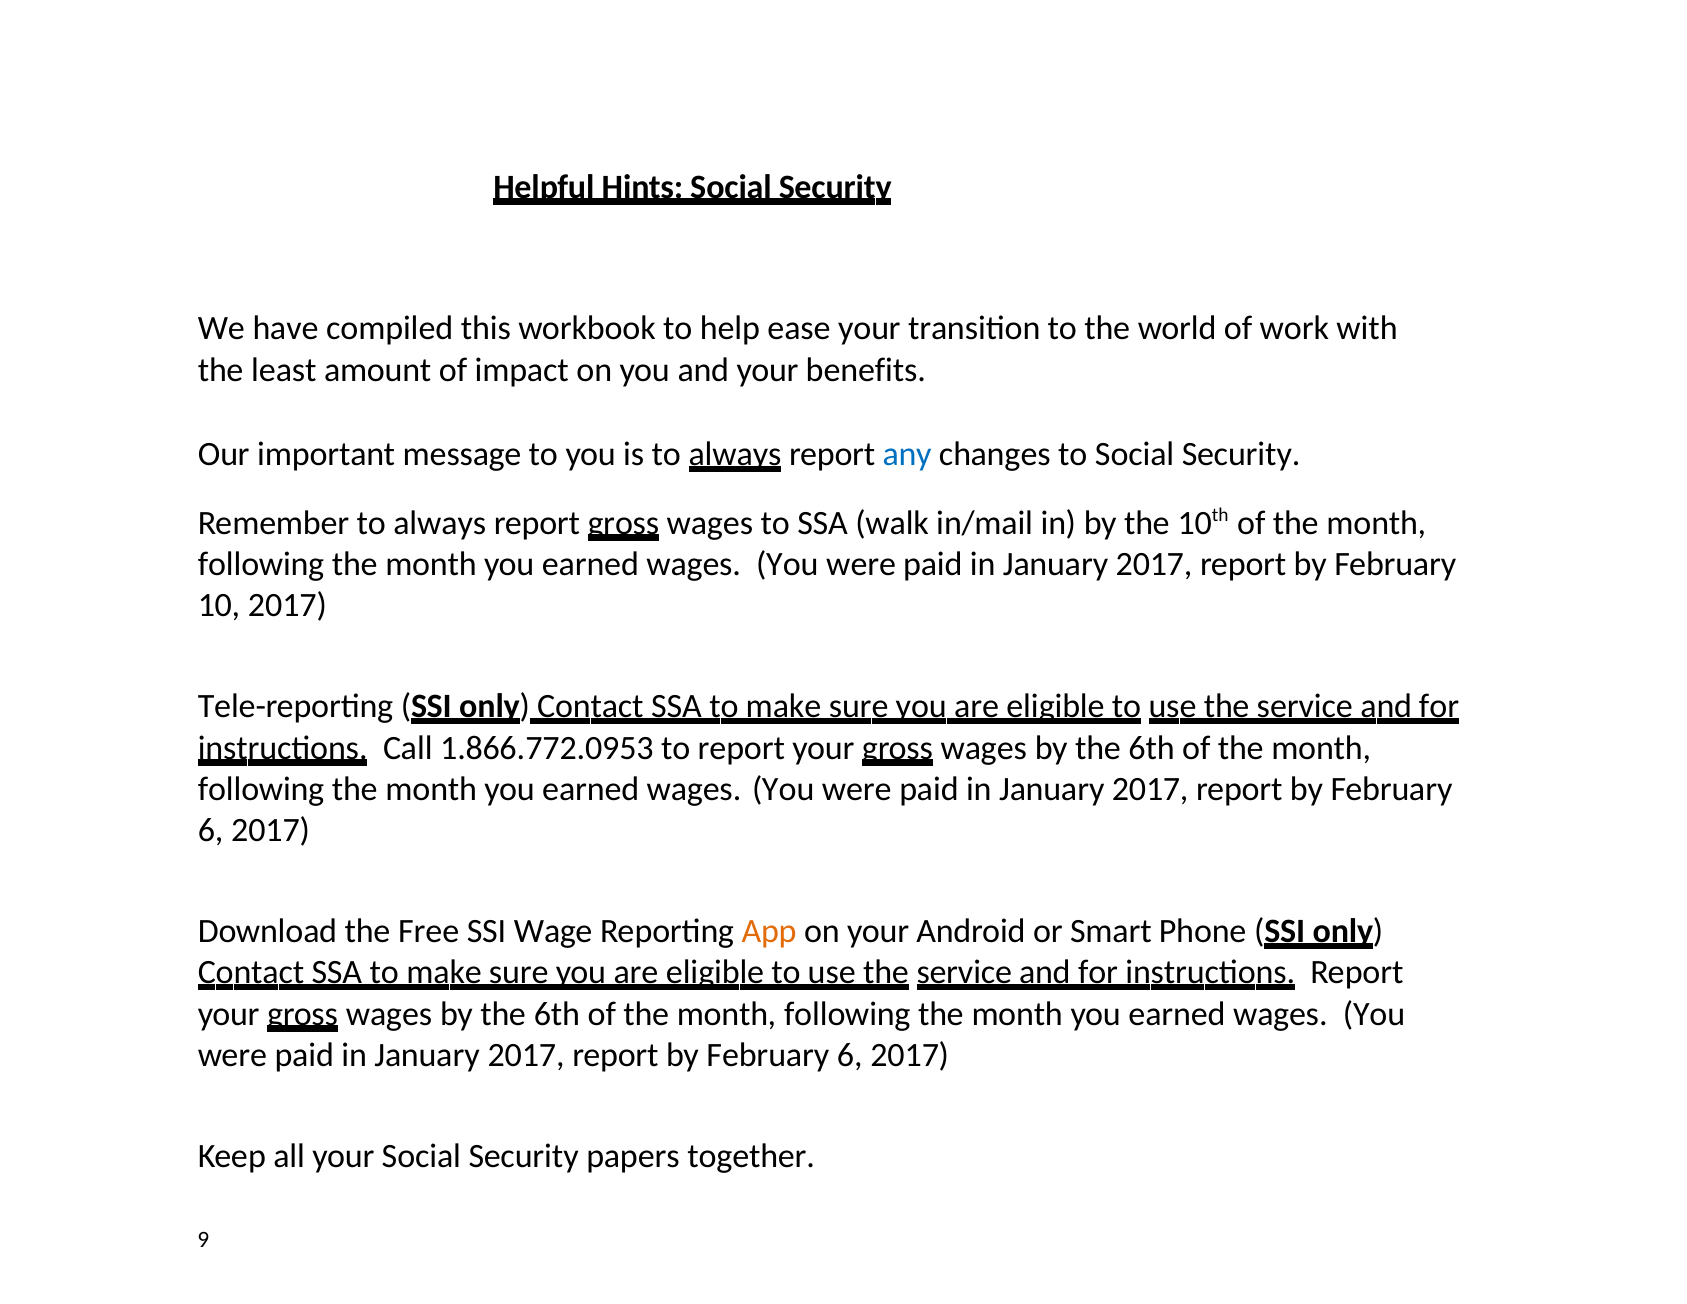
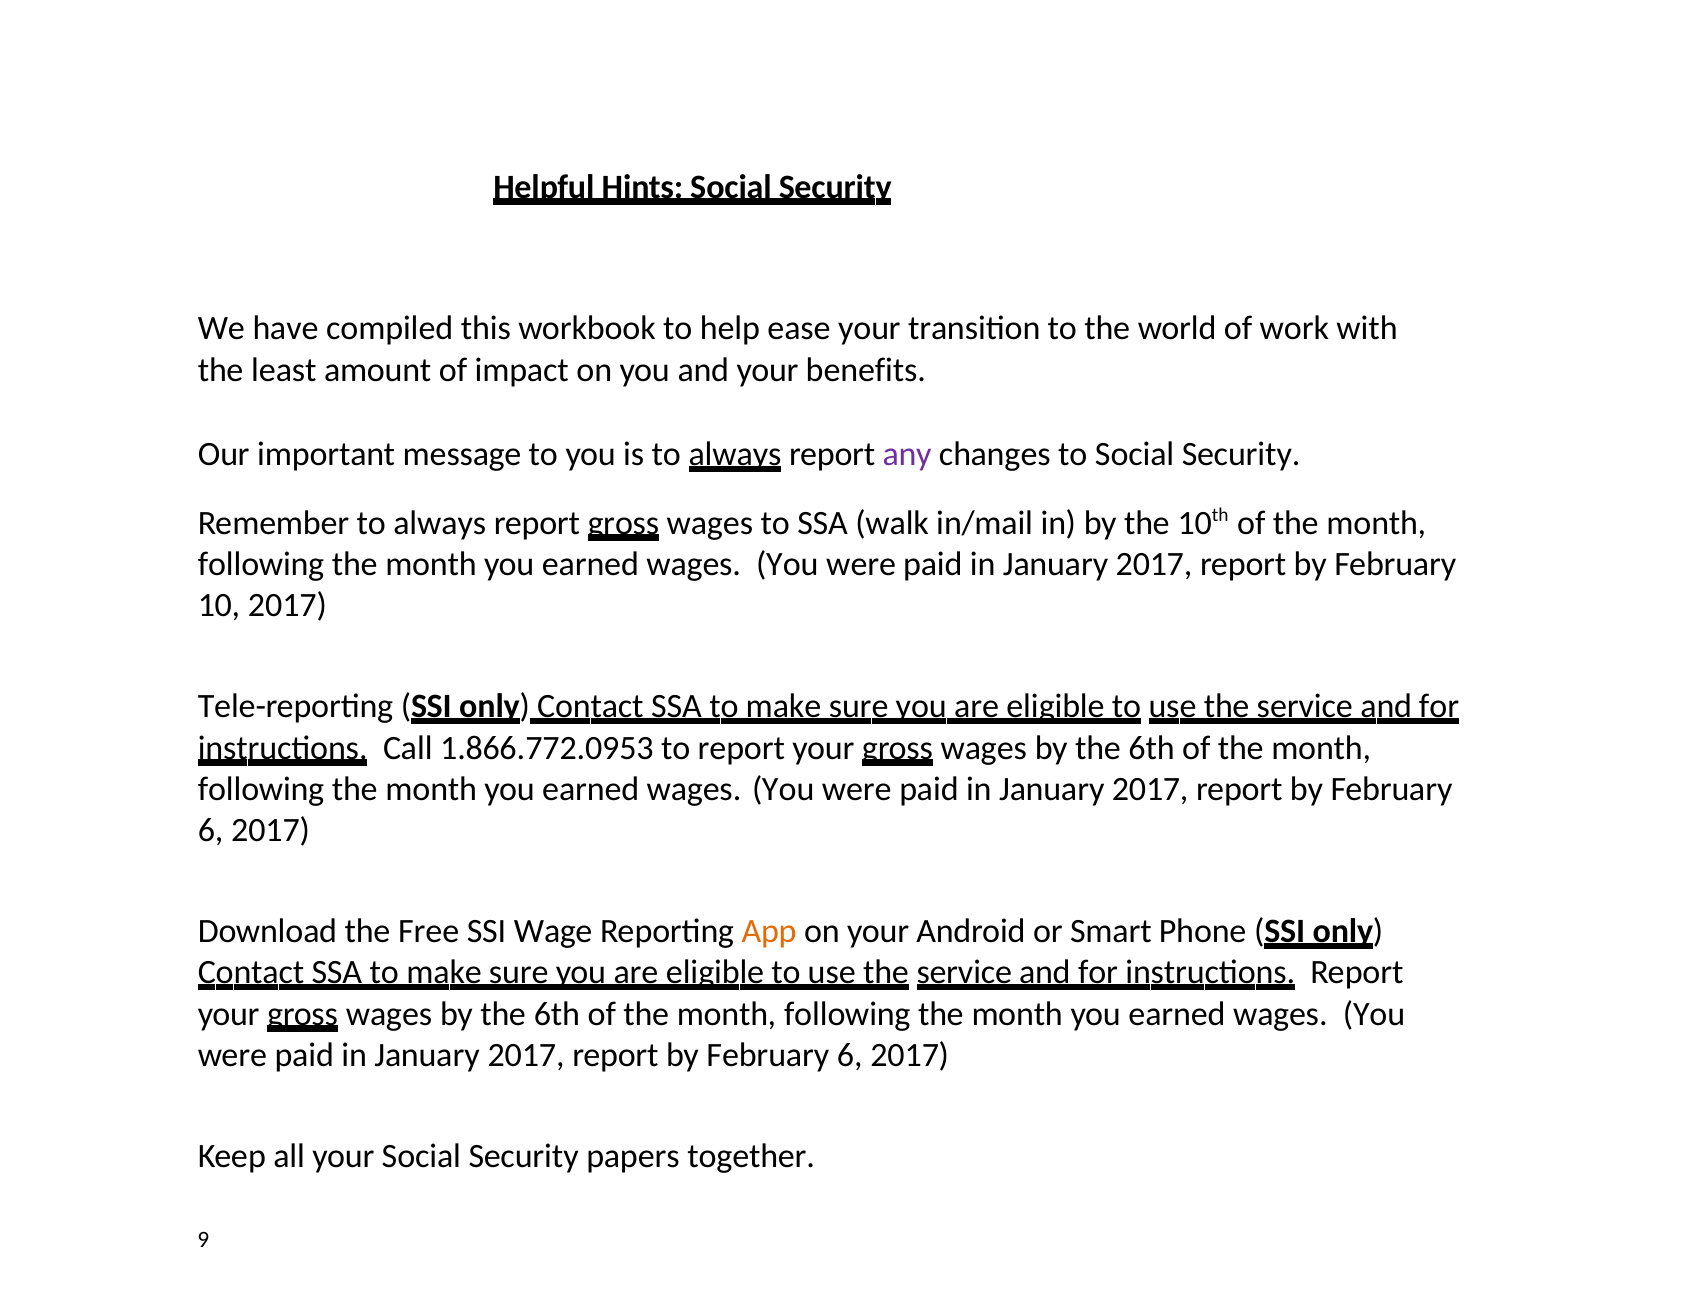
any colour: blue -> purple
